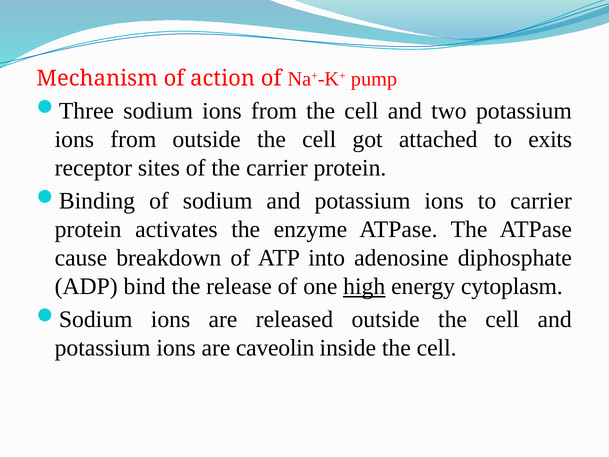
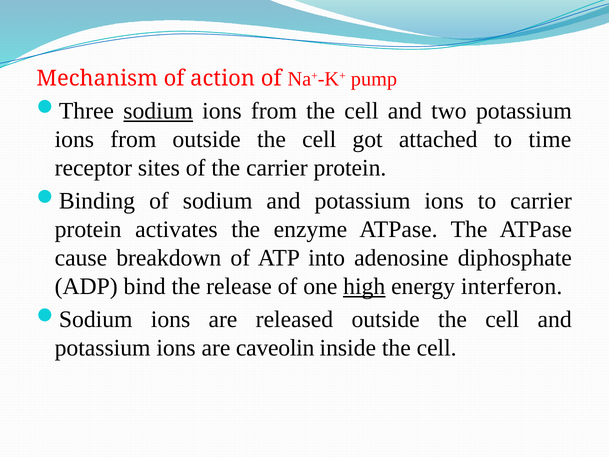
sodium at (158, 111) underline: none -> present
exits: exits -> time
cytoplasm: cytoplasm -> interferon
